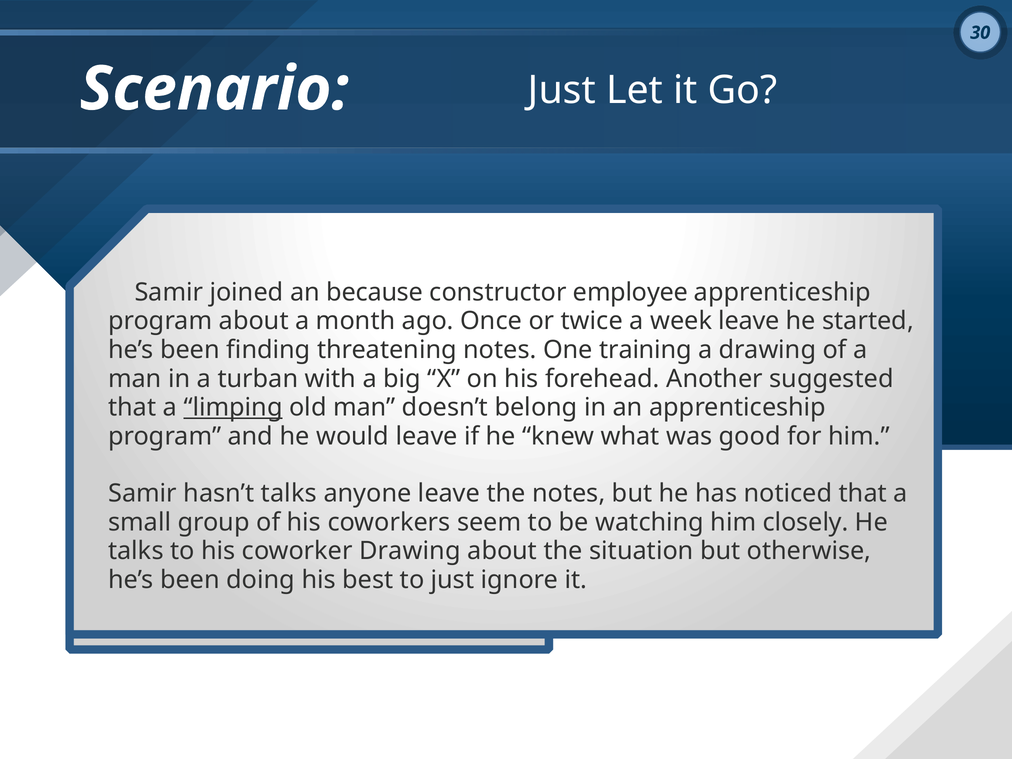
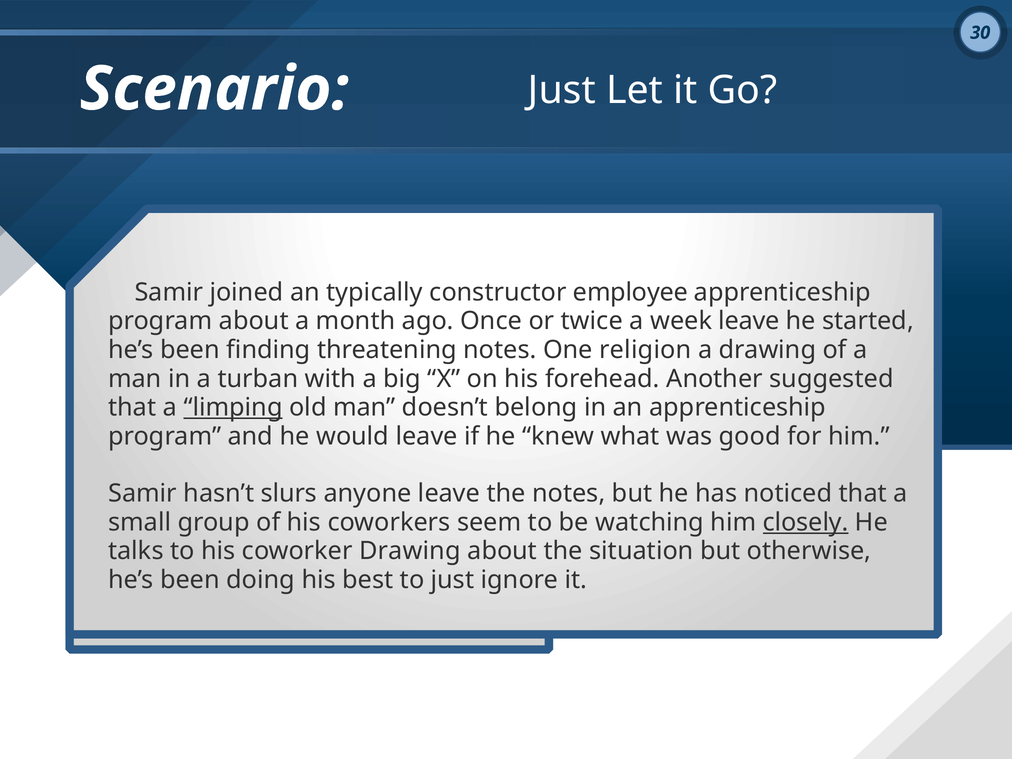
because: because -> typically
training: training -> religion
hasn’t talks: talks -> slurs
closely underline: none -> present
